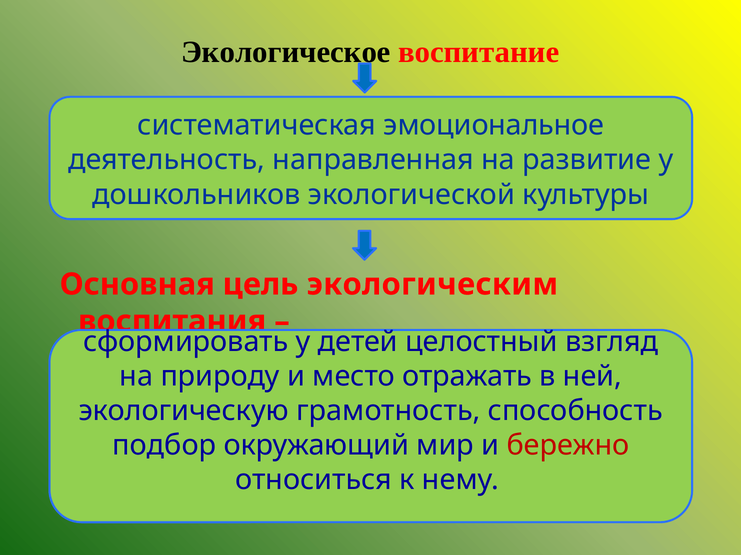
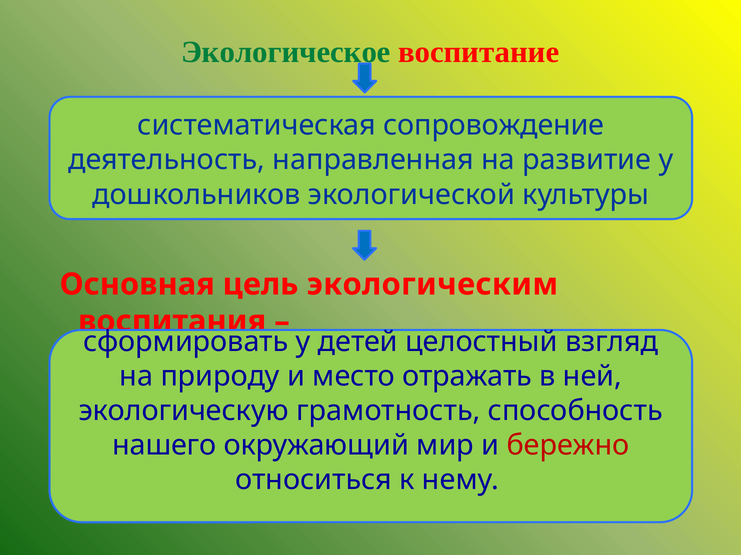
Экологическое colour: black -> green
эмоциональное: эмоциональное -> сопровождение
подбор: подбор -> нашего
